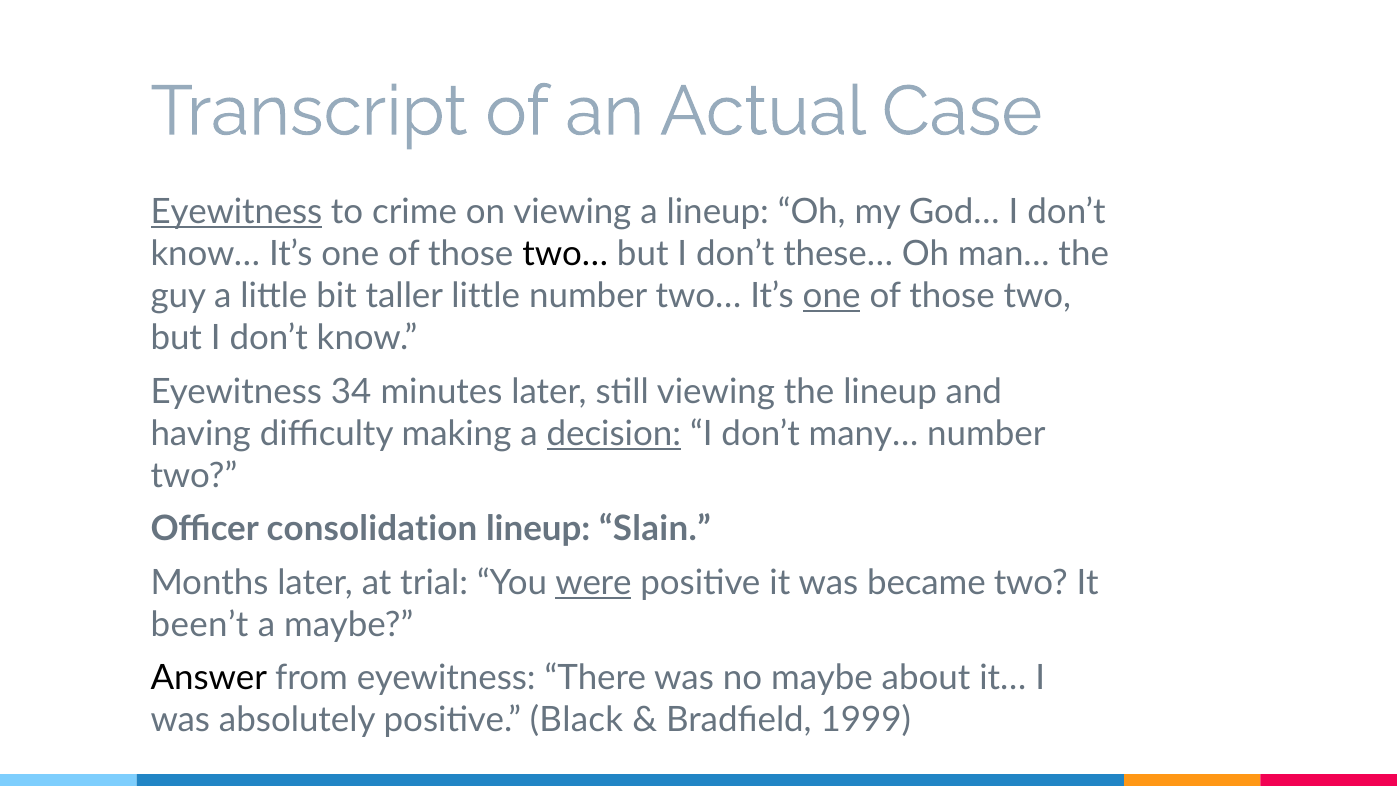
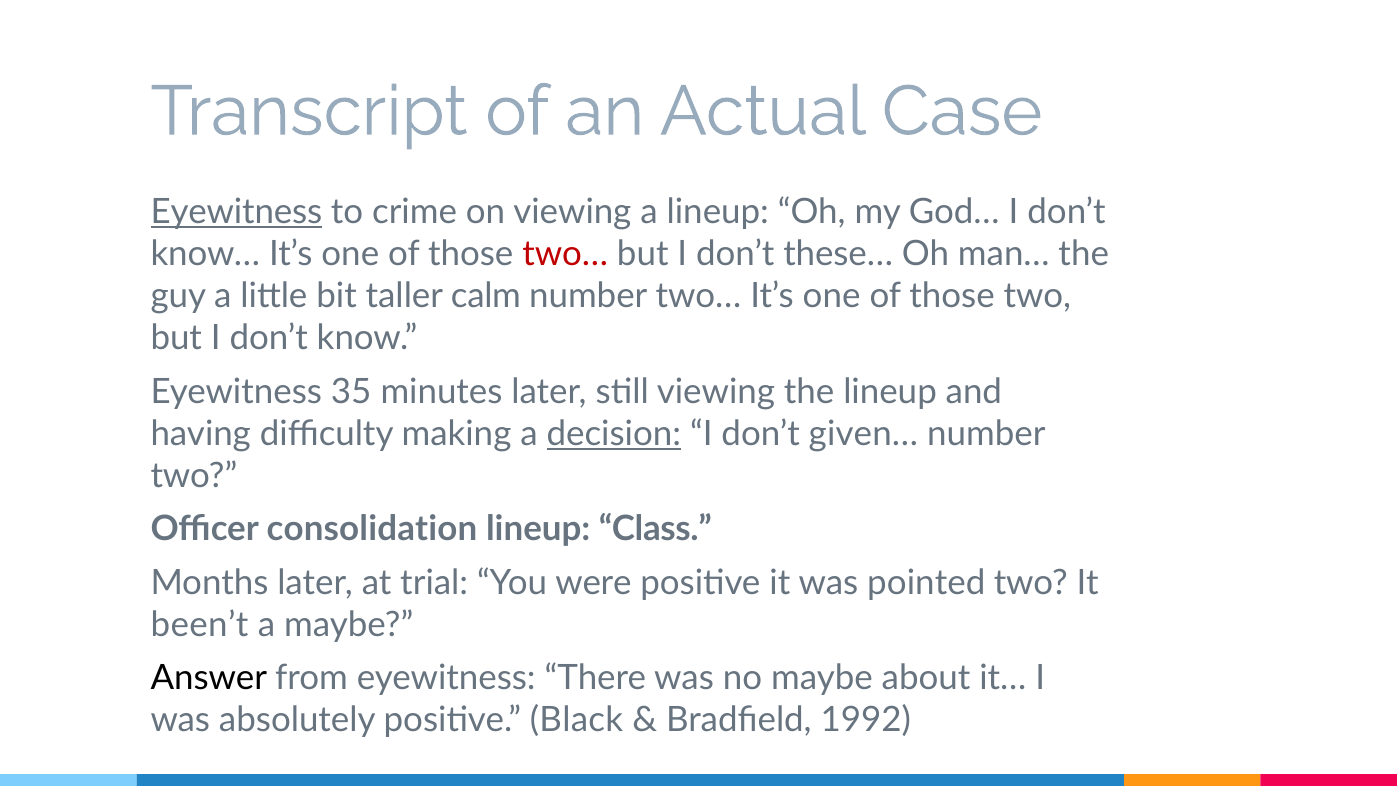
two… at (565, 254) colour: black -> red
taller little: little -> calm
one at (832, 296) underline: present -> none
34: 34 -> 35
many…: many… -> given…
Slain: Slain -> Class
were underline: present -> none
became: became -> pointed
1999: 1999 -> 1992
